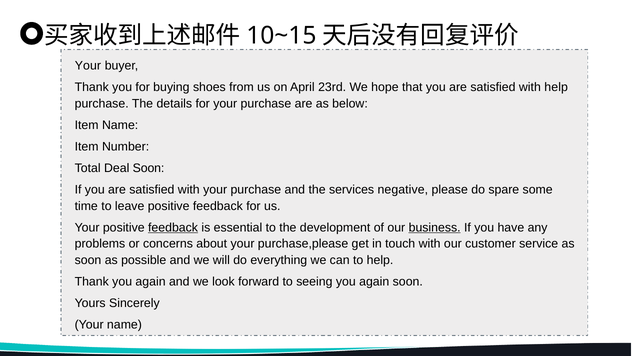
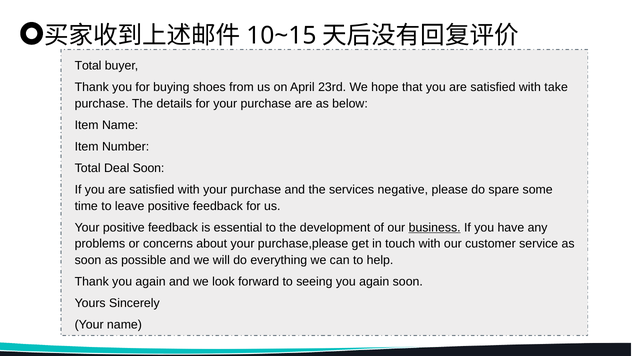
Your at (88, 66): Your -> Total
with help: help -> take
feedback at (173, 227) underline: present -> none
